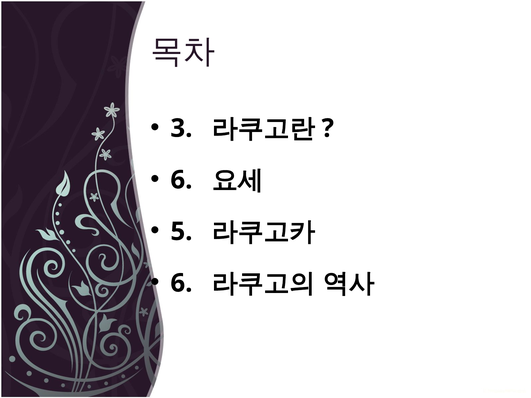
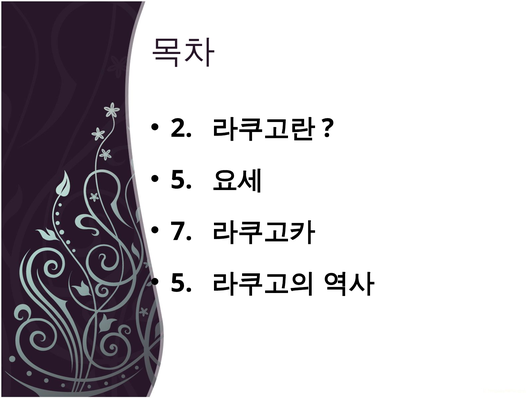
3: 3 -> 2
6 at (181, 180): 6 -> 5
5: 5 -> 7
6 at (181, 283): 6 -> 5
